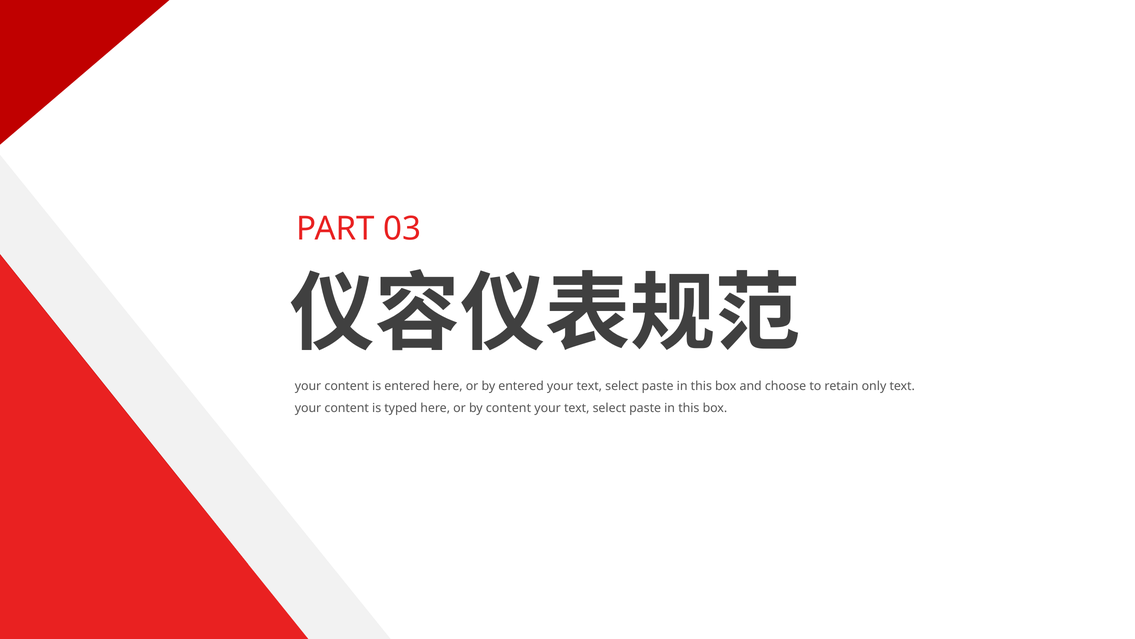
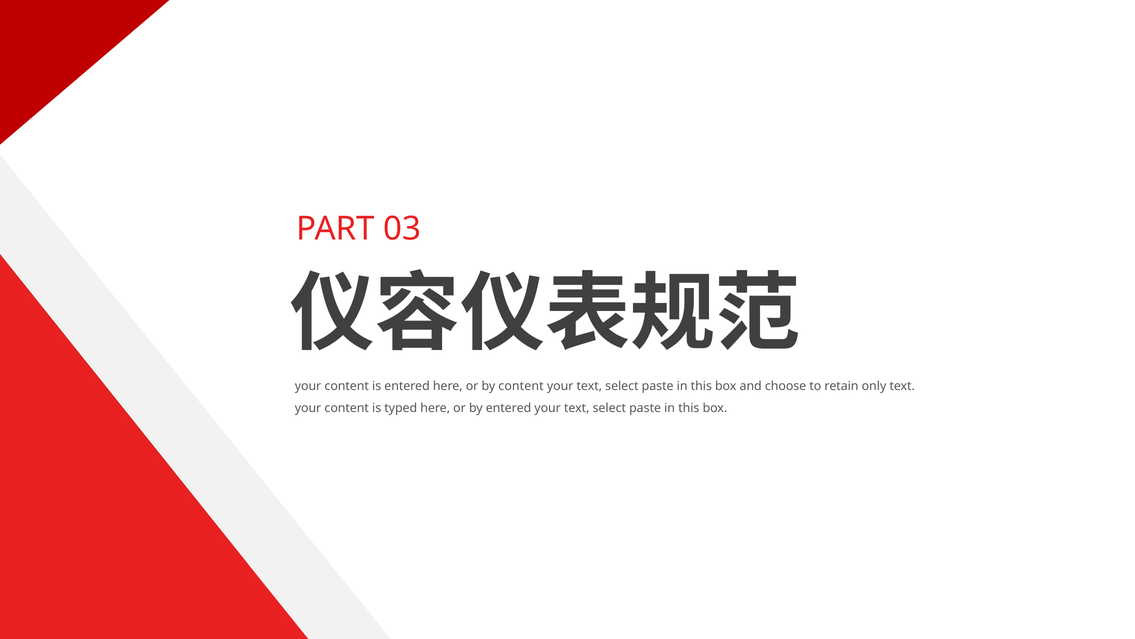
by entered: entered -> content
by content: content -> entered
